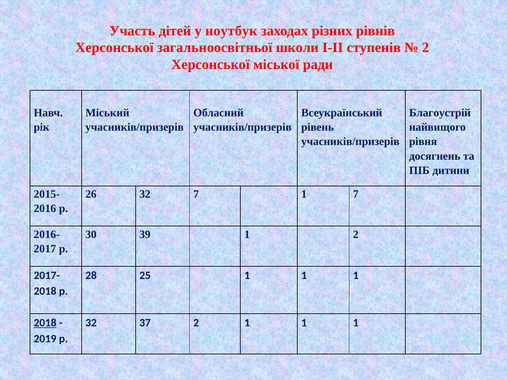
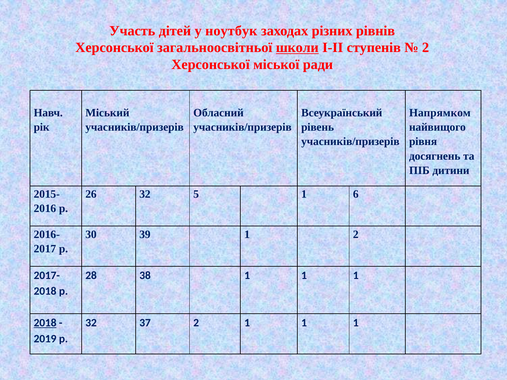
школи underline: none -> present
Благоустрій: Благоустрій -> Напрямком
32 7: 7 -> 5
1 7: 7 -> 6
25: 25 -> 38
